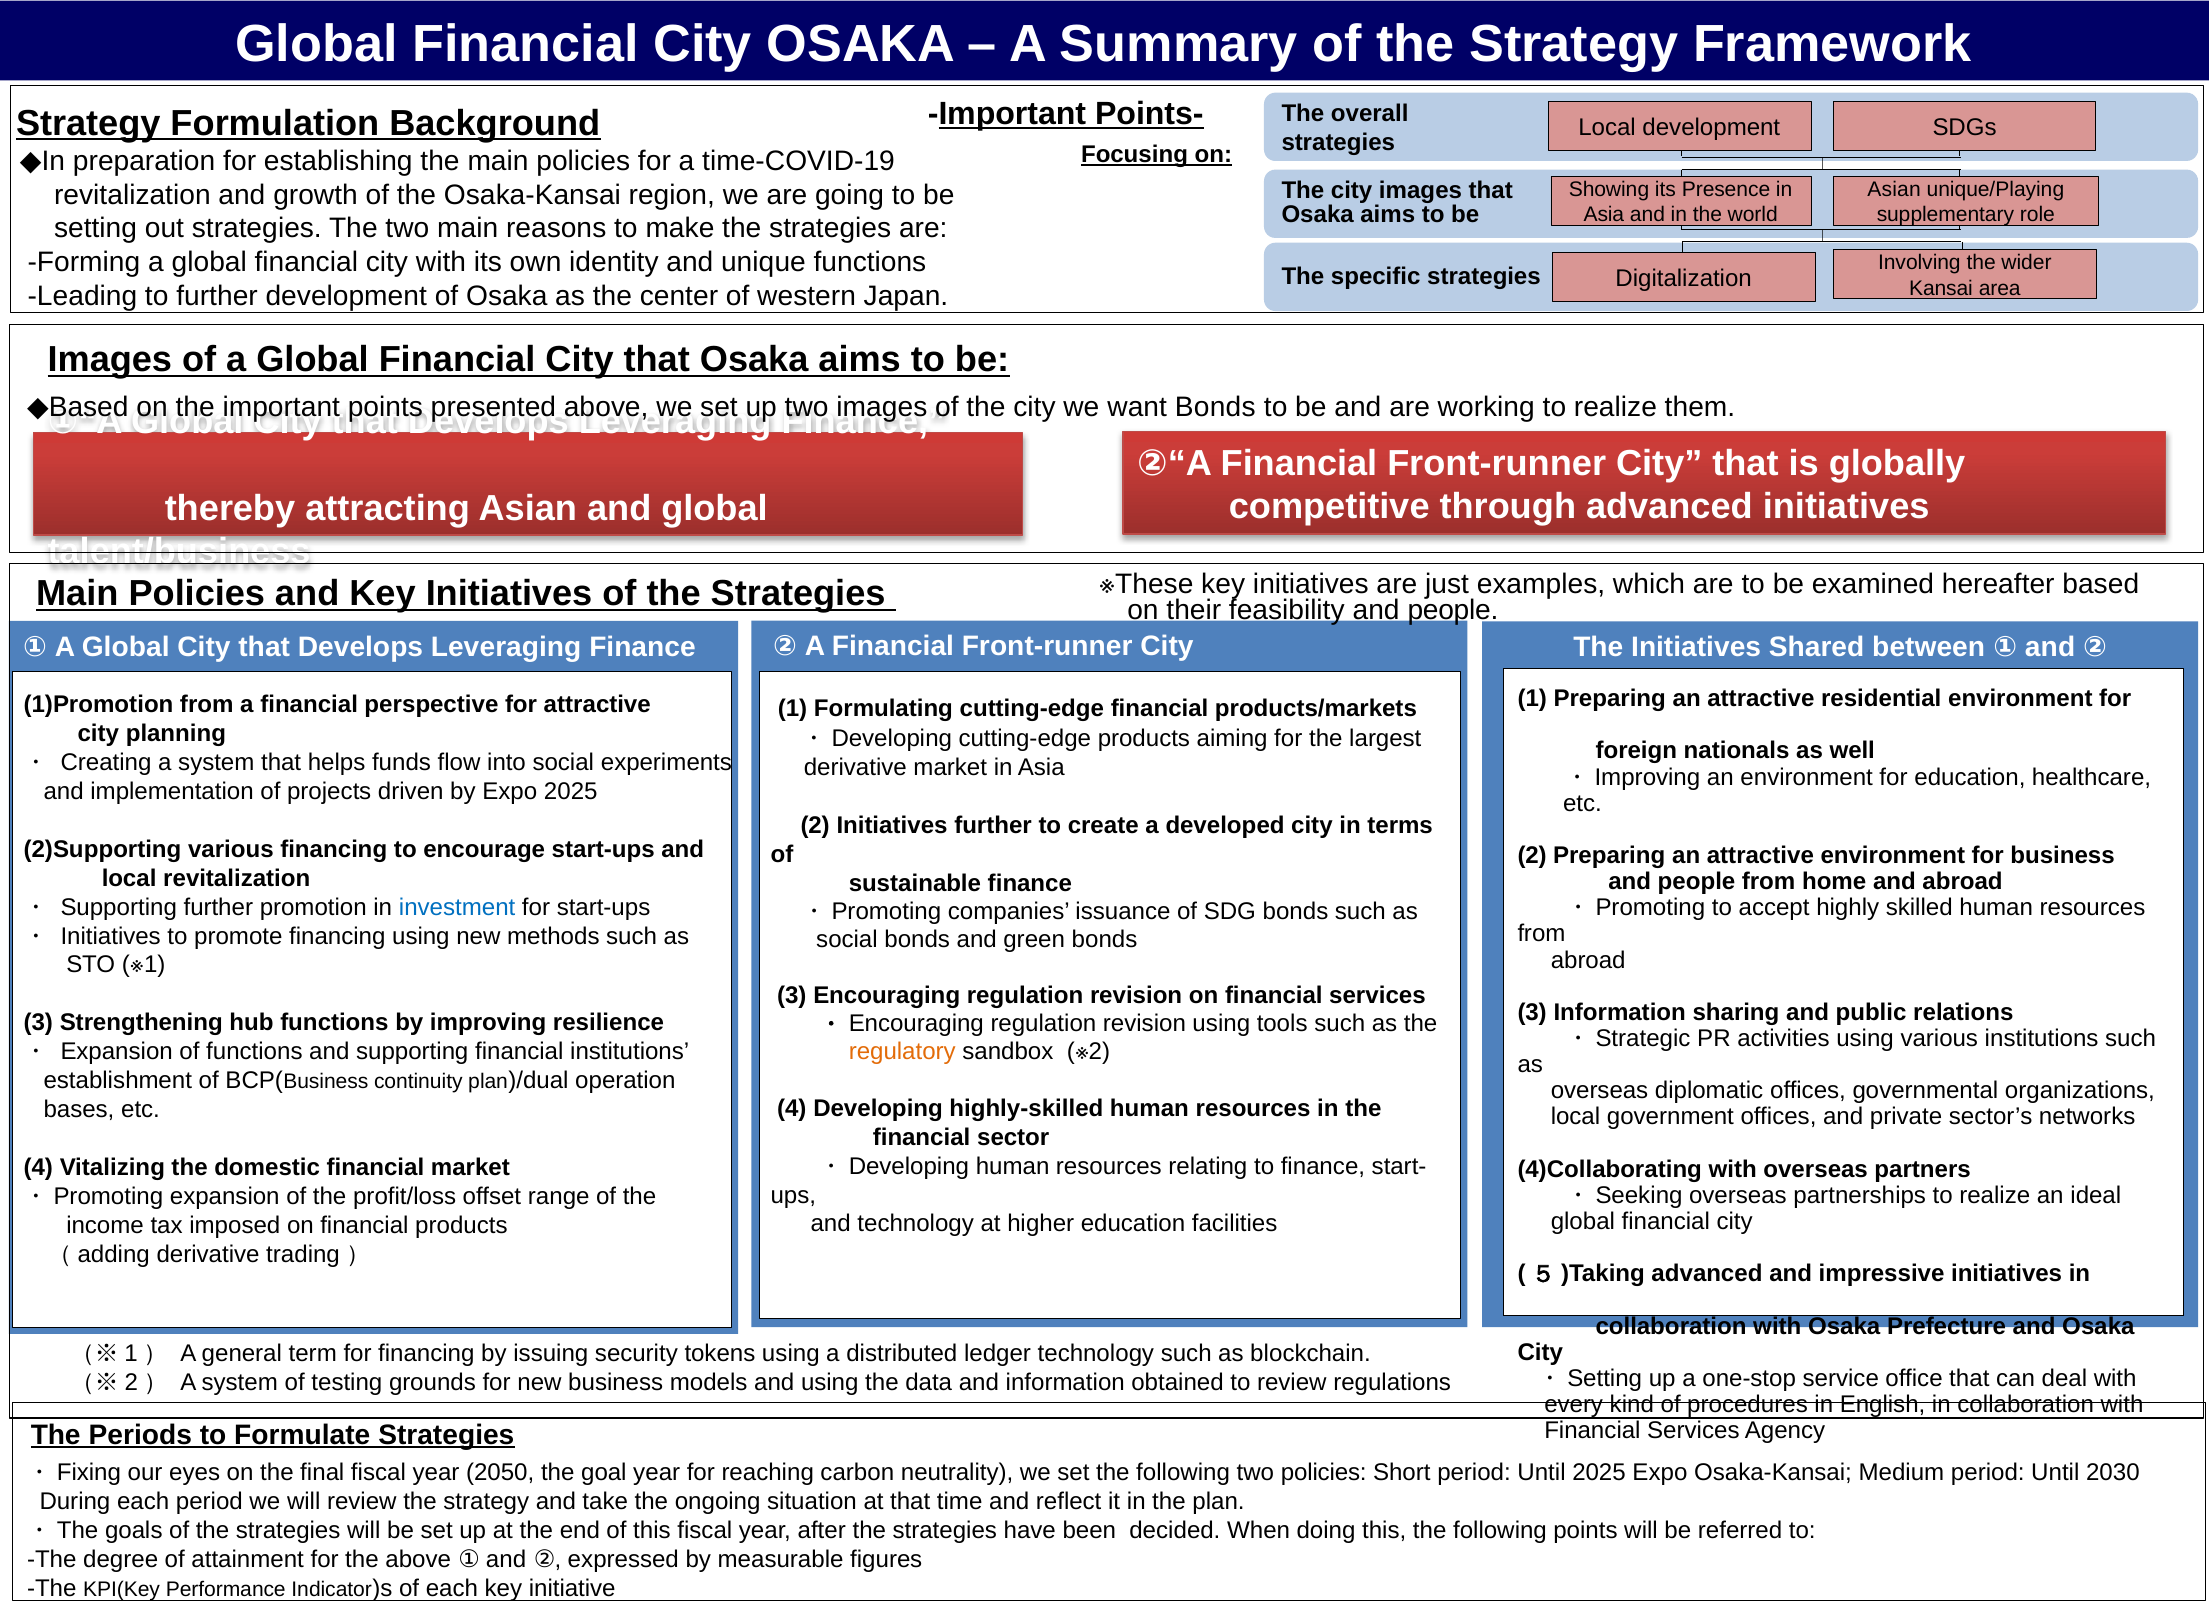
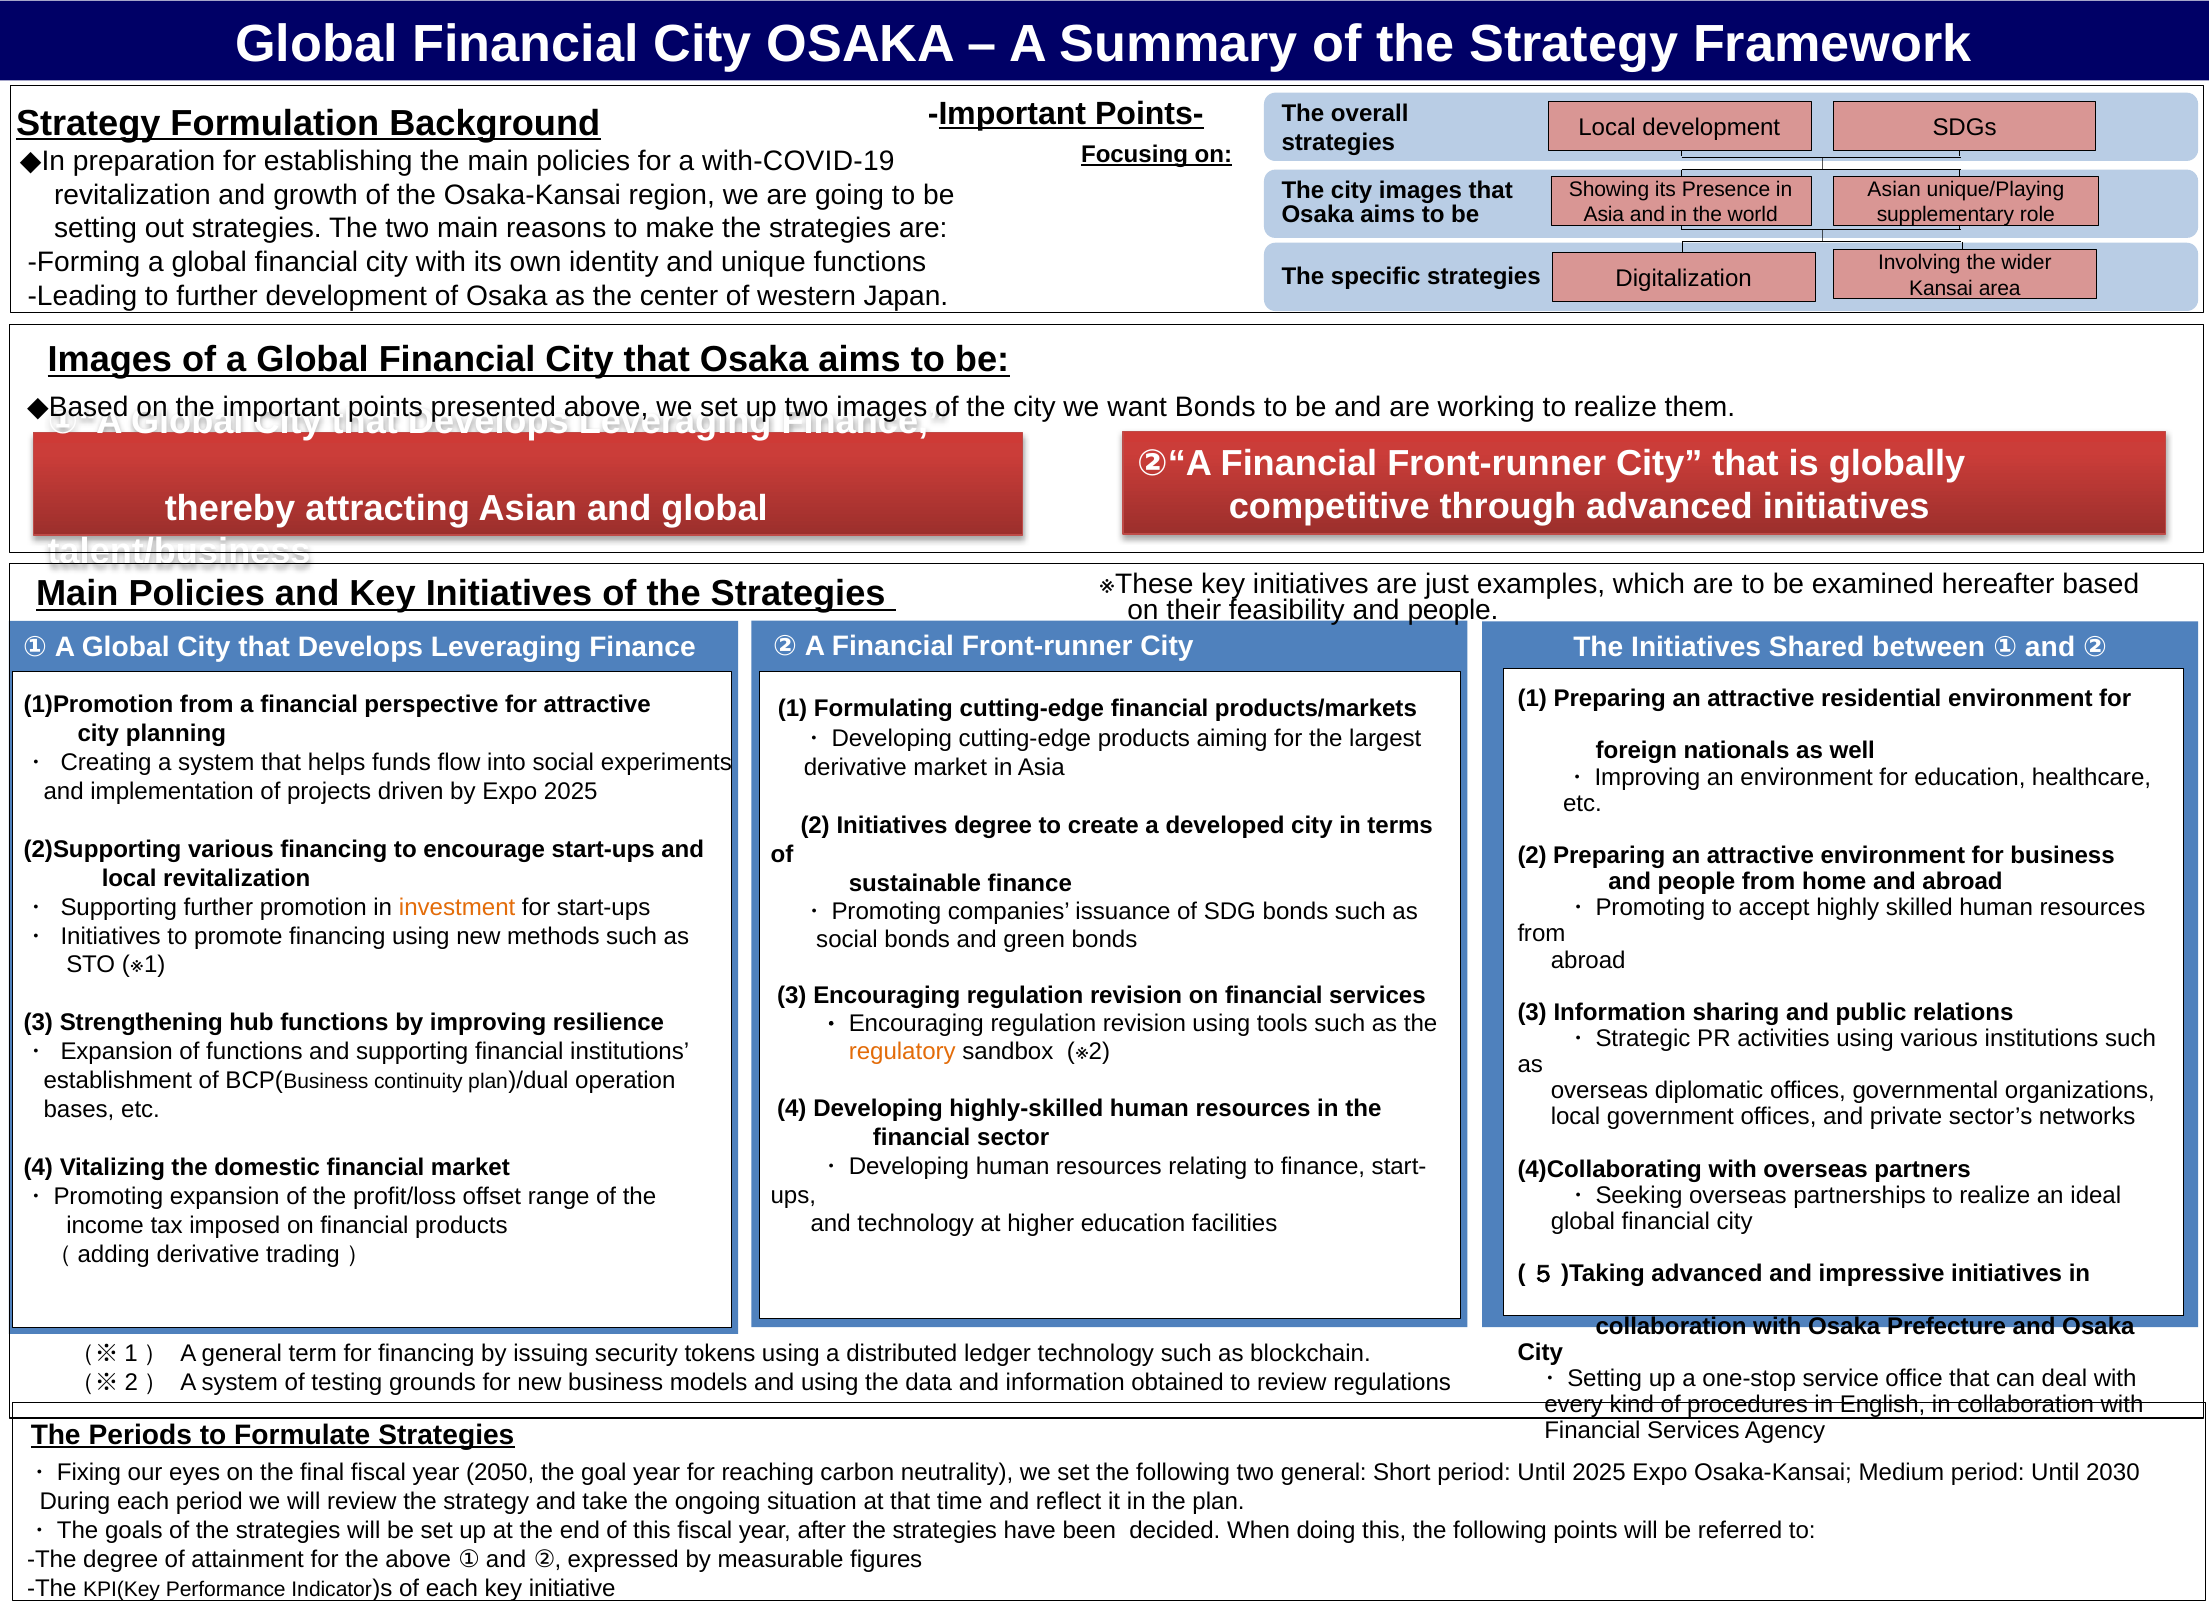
time-COVID-19: time-COVID-19 -> with-COVID-19
Initiatives further: further -> degree
investment colour: blue -> orange
two policies: policies -> general
